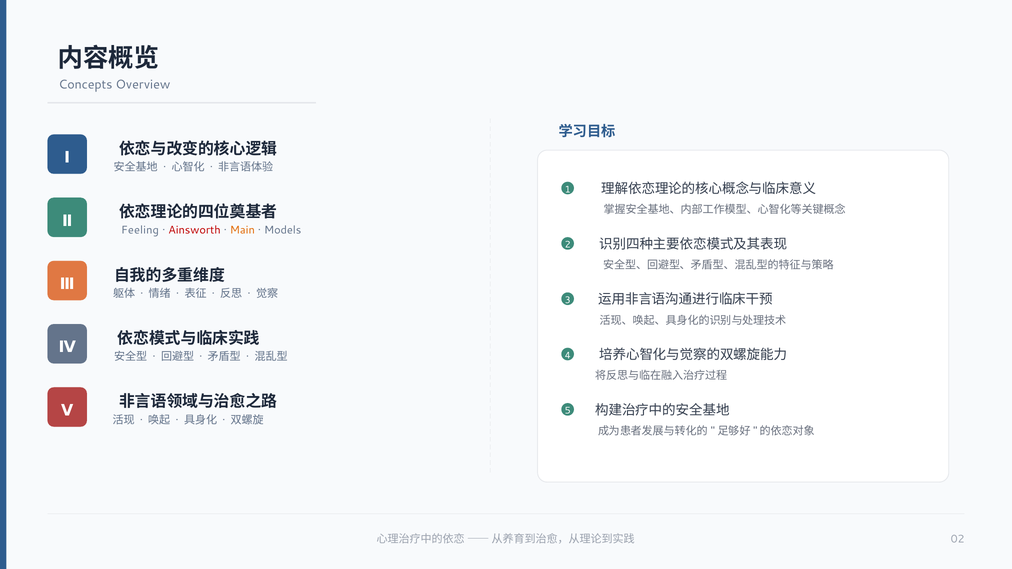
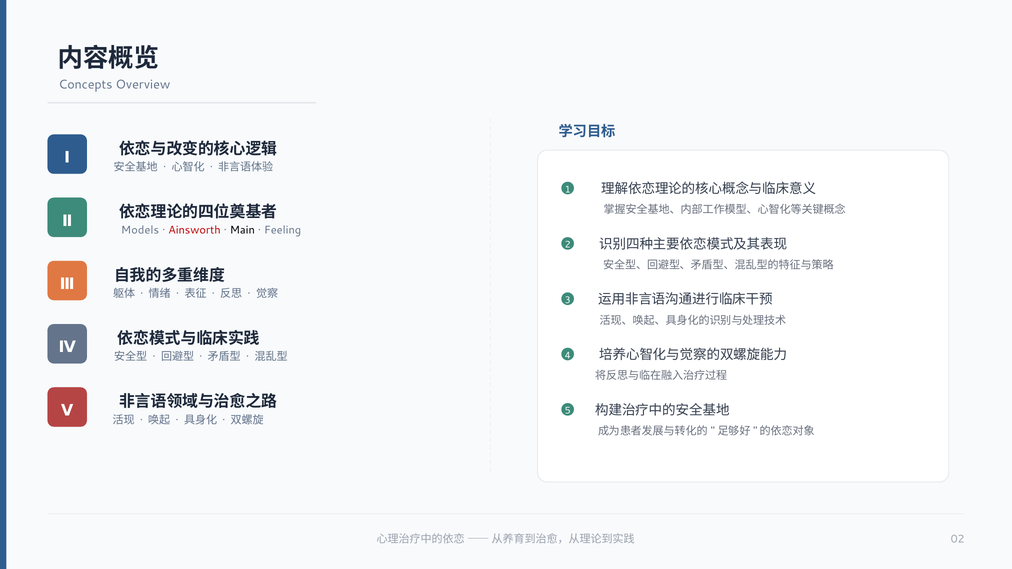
Feeling: Feeling -> Models
Main colour: orange -> black
Models: Models -> Feeling
